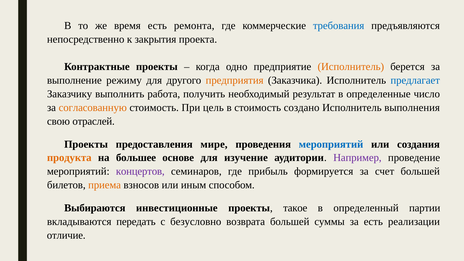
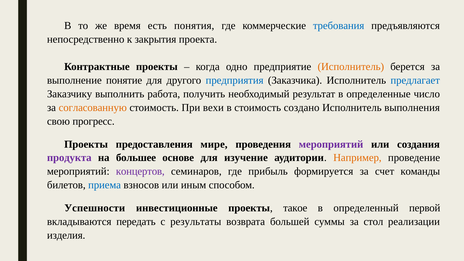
ремонта: ремонта -> понятия
режиму: режиму -> понятие
предприятия colour: orange -> blue
цель: цель -> вехи
отраслей: отраслей -> прогресс
мероприятий at (331, 144) colour: blue -> purple
продукта colour: orange -> purple
Например colour: purple -> orange
счет большей: большей -> команды
приема colour: orange -> blue
Выбираются: Выбираются -> Успешности
партии: партии -> первой
безусловно: безусловно -> результаты
за есть: есть -> стол
отличие: отличие -> изделия
